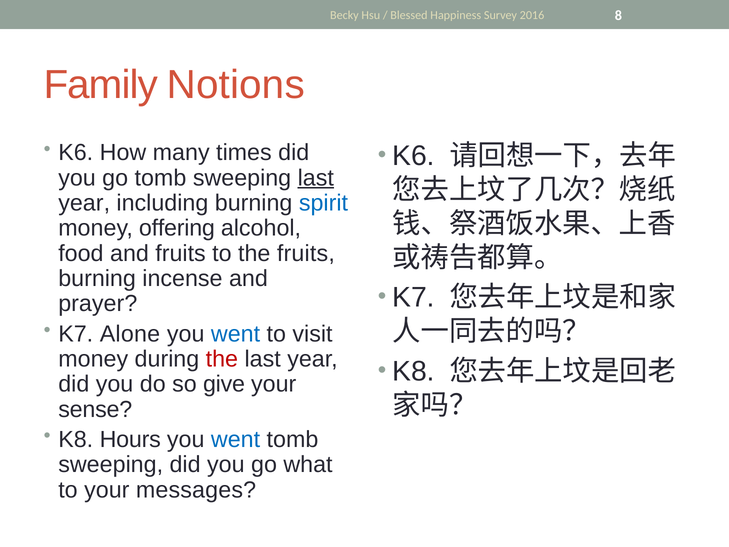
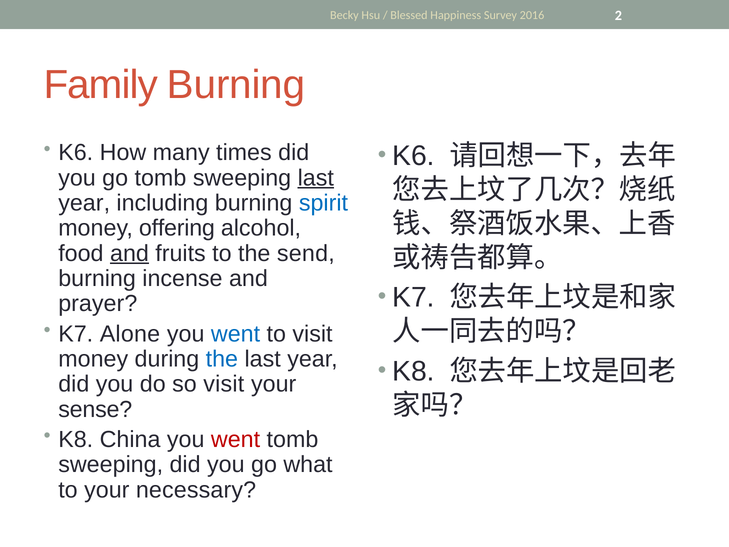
8: 8 -> 2
Family Notions: Notions -> Burning
and at (129, 253) underline: none -> present
the fruits: fruits -> send
the at (222, 359) colour: red -> blue
so give: give -> visit
Hours: Hours -> China
went at (236, 439) colour: blue -> red
messages: messages -> necessary
